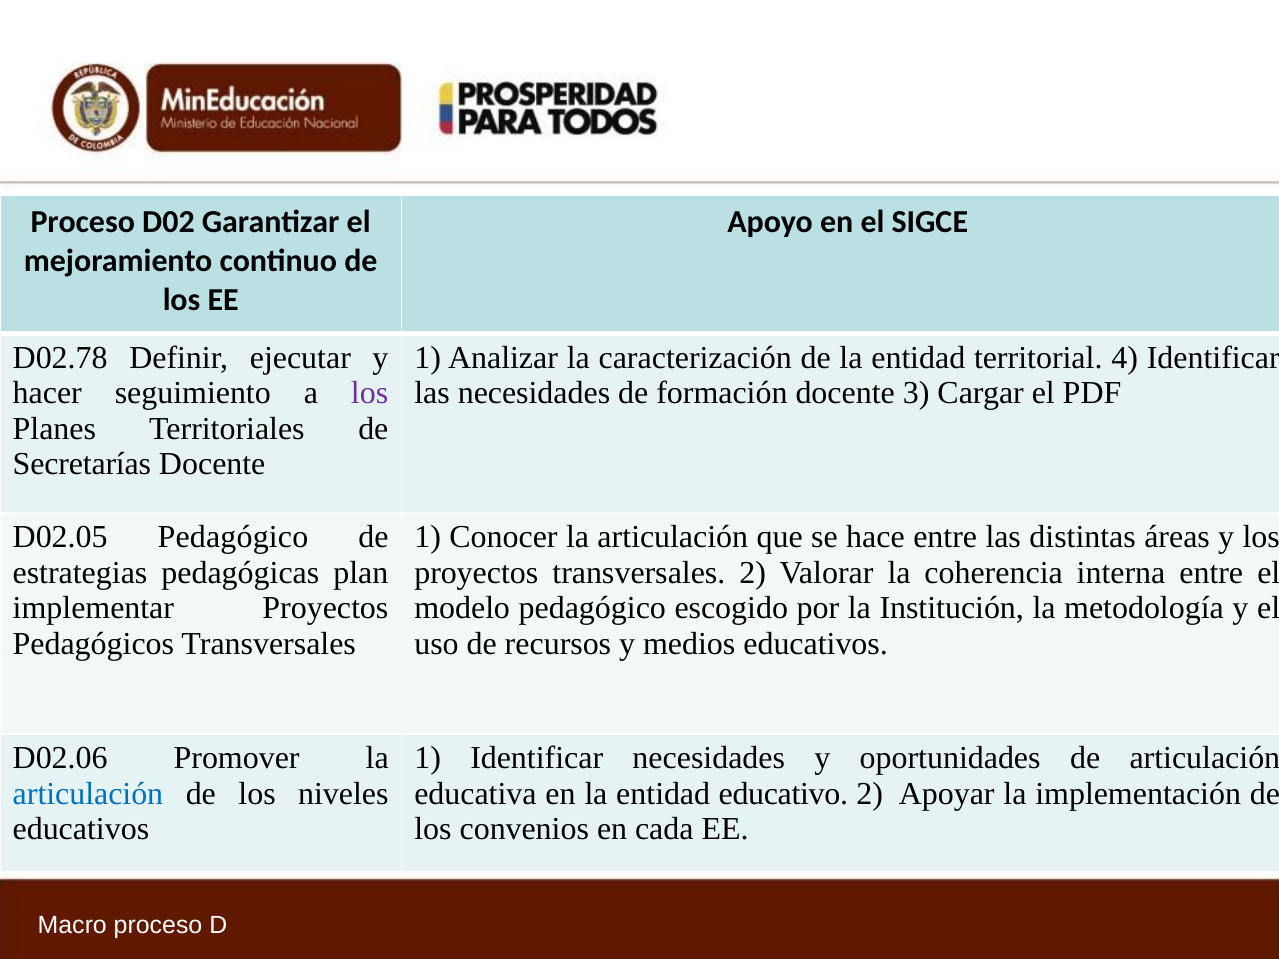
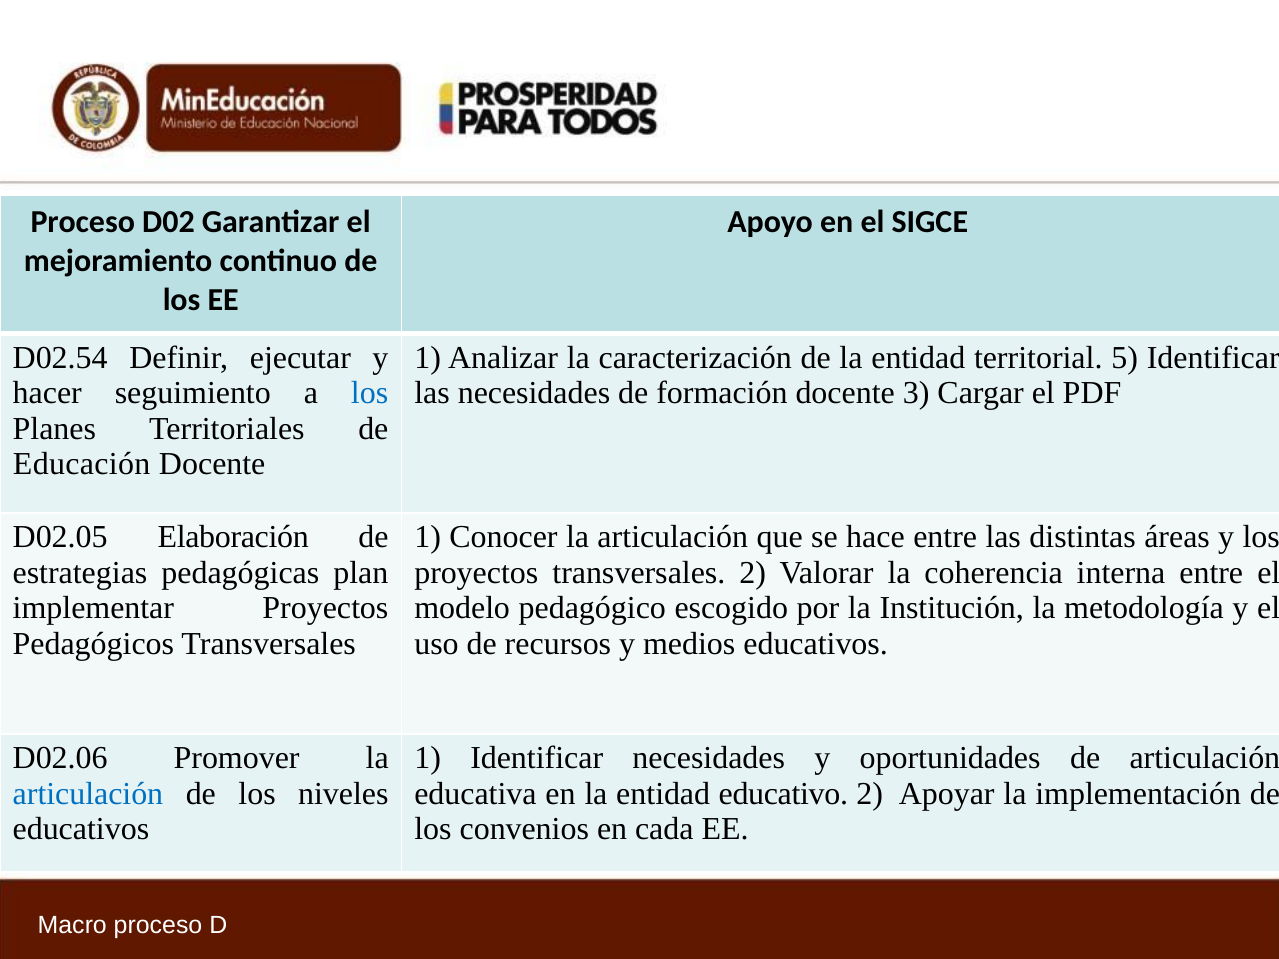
D02.78: D02.78 -> D02.54
4: 4 -> 5
los at (370, 393) colour: purple -> blue
Secretarías: Secretarías -> Educación
D02.05 Pedagógico: Pedagógico -> Elaboración
